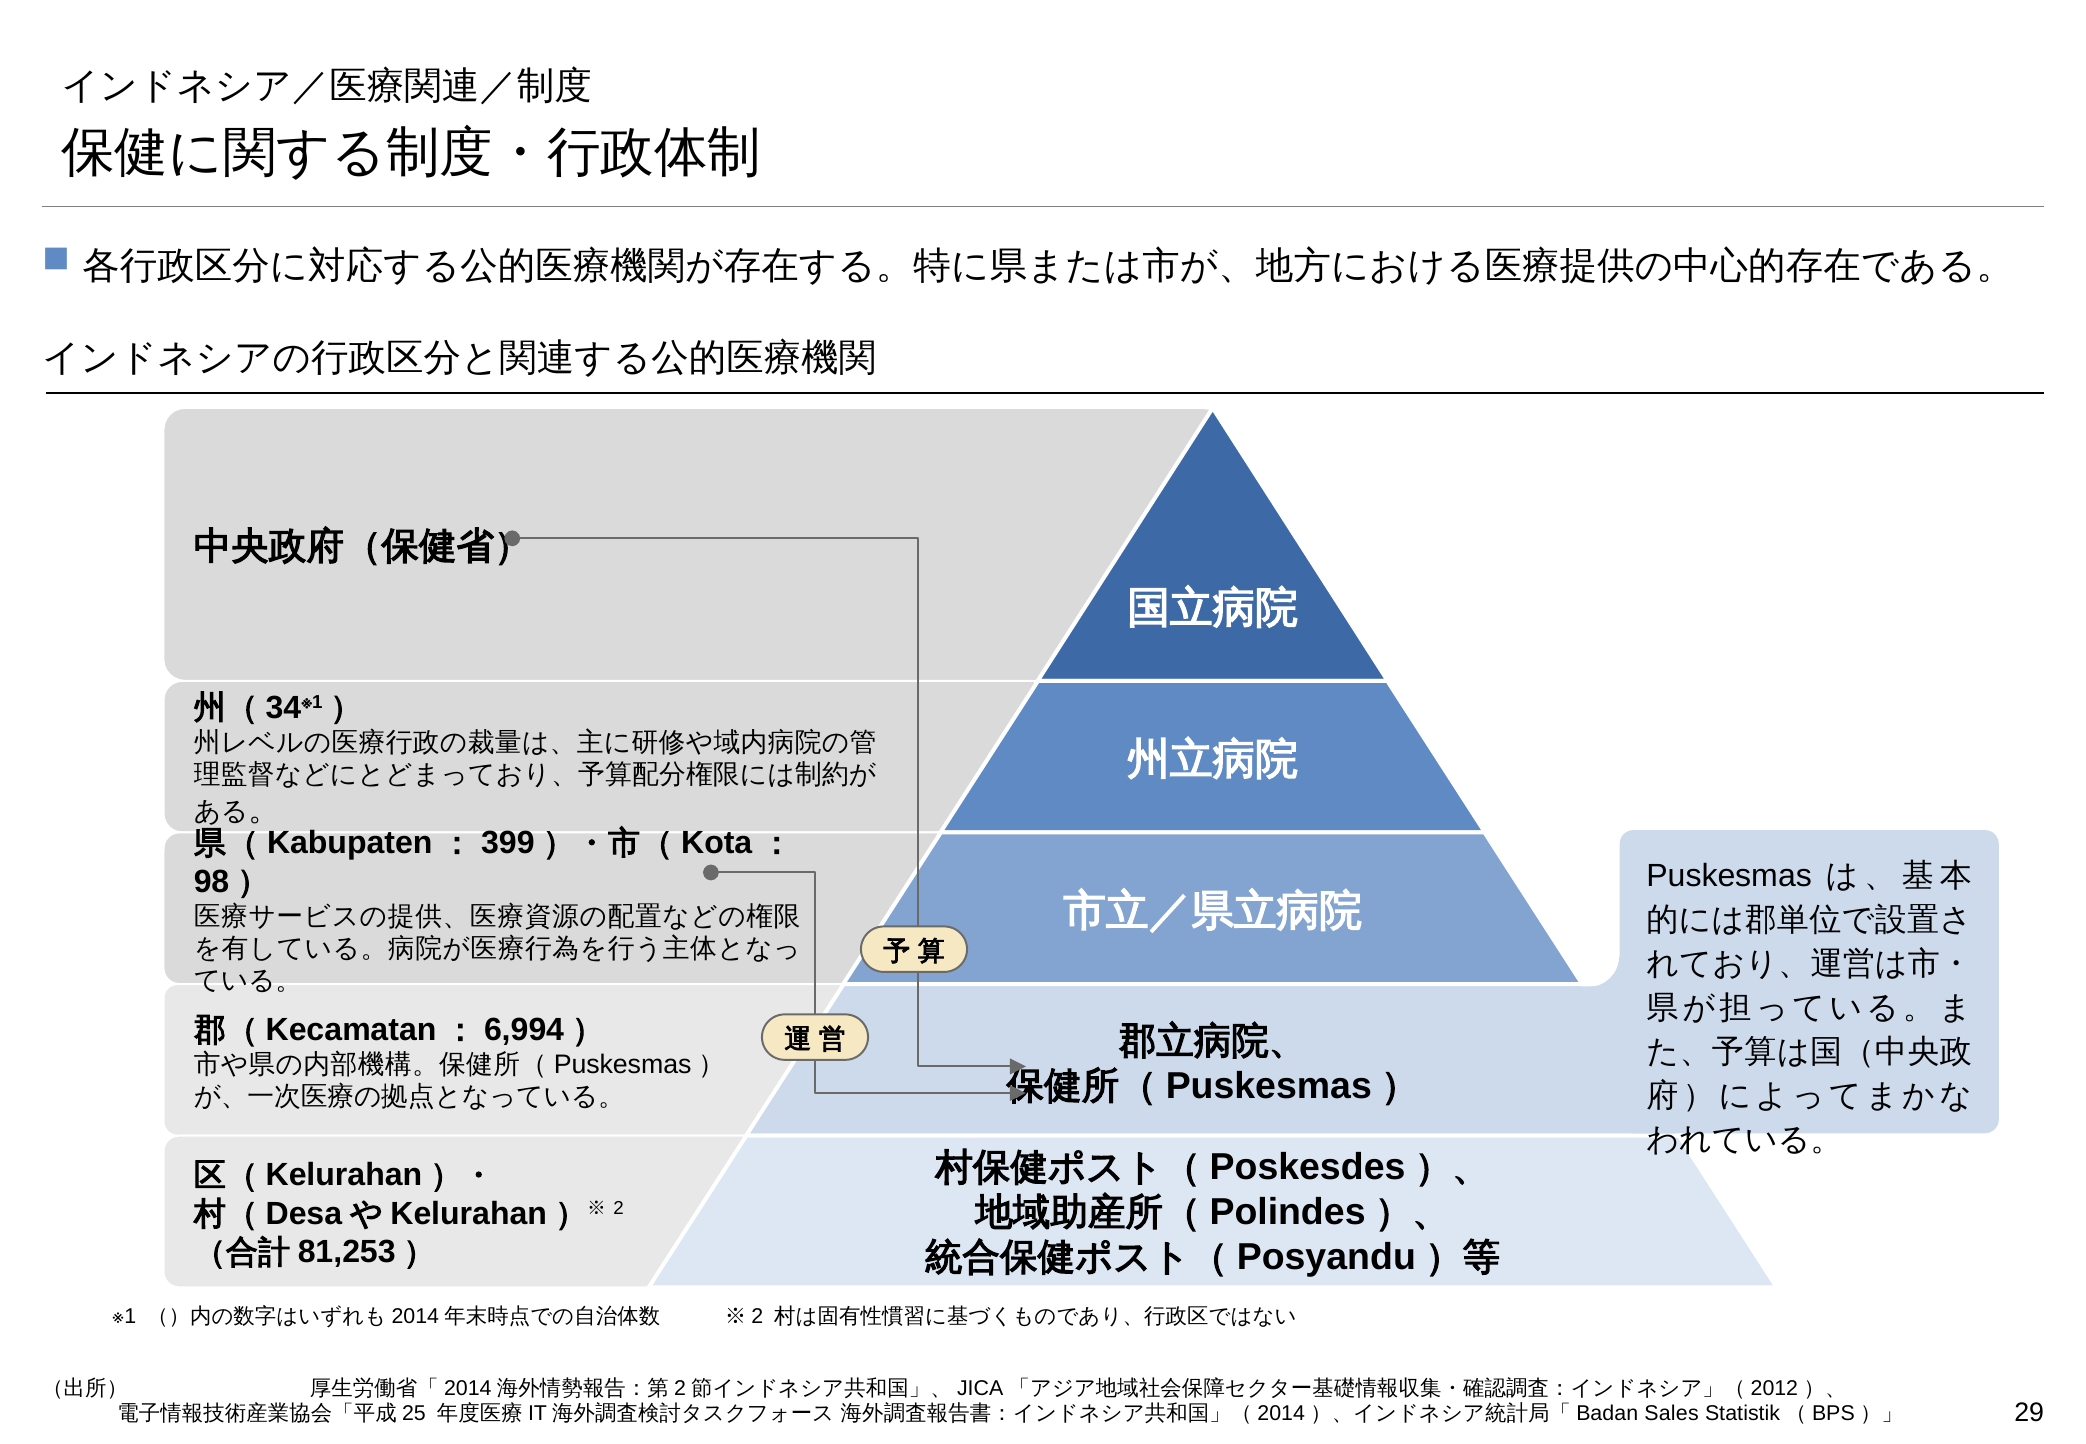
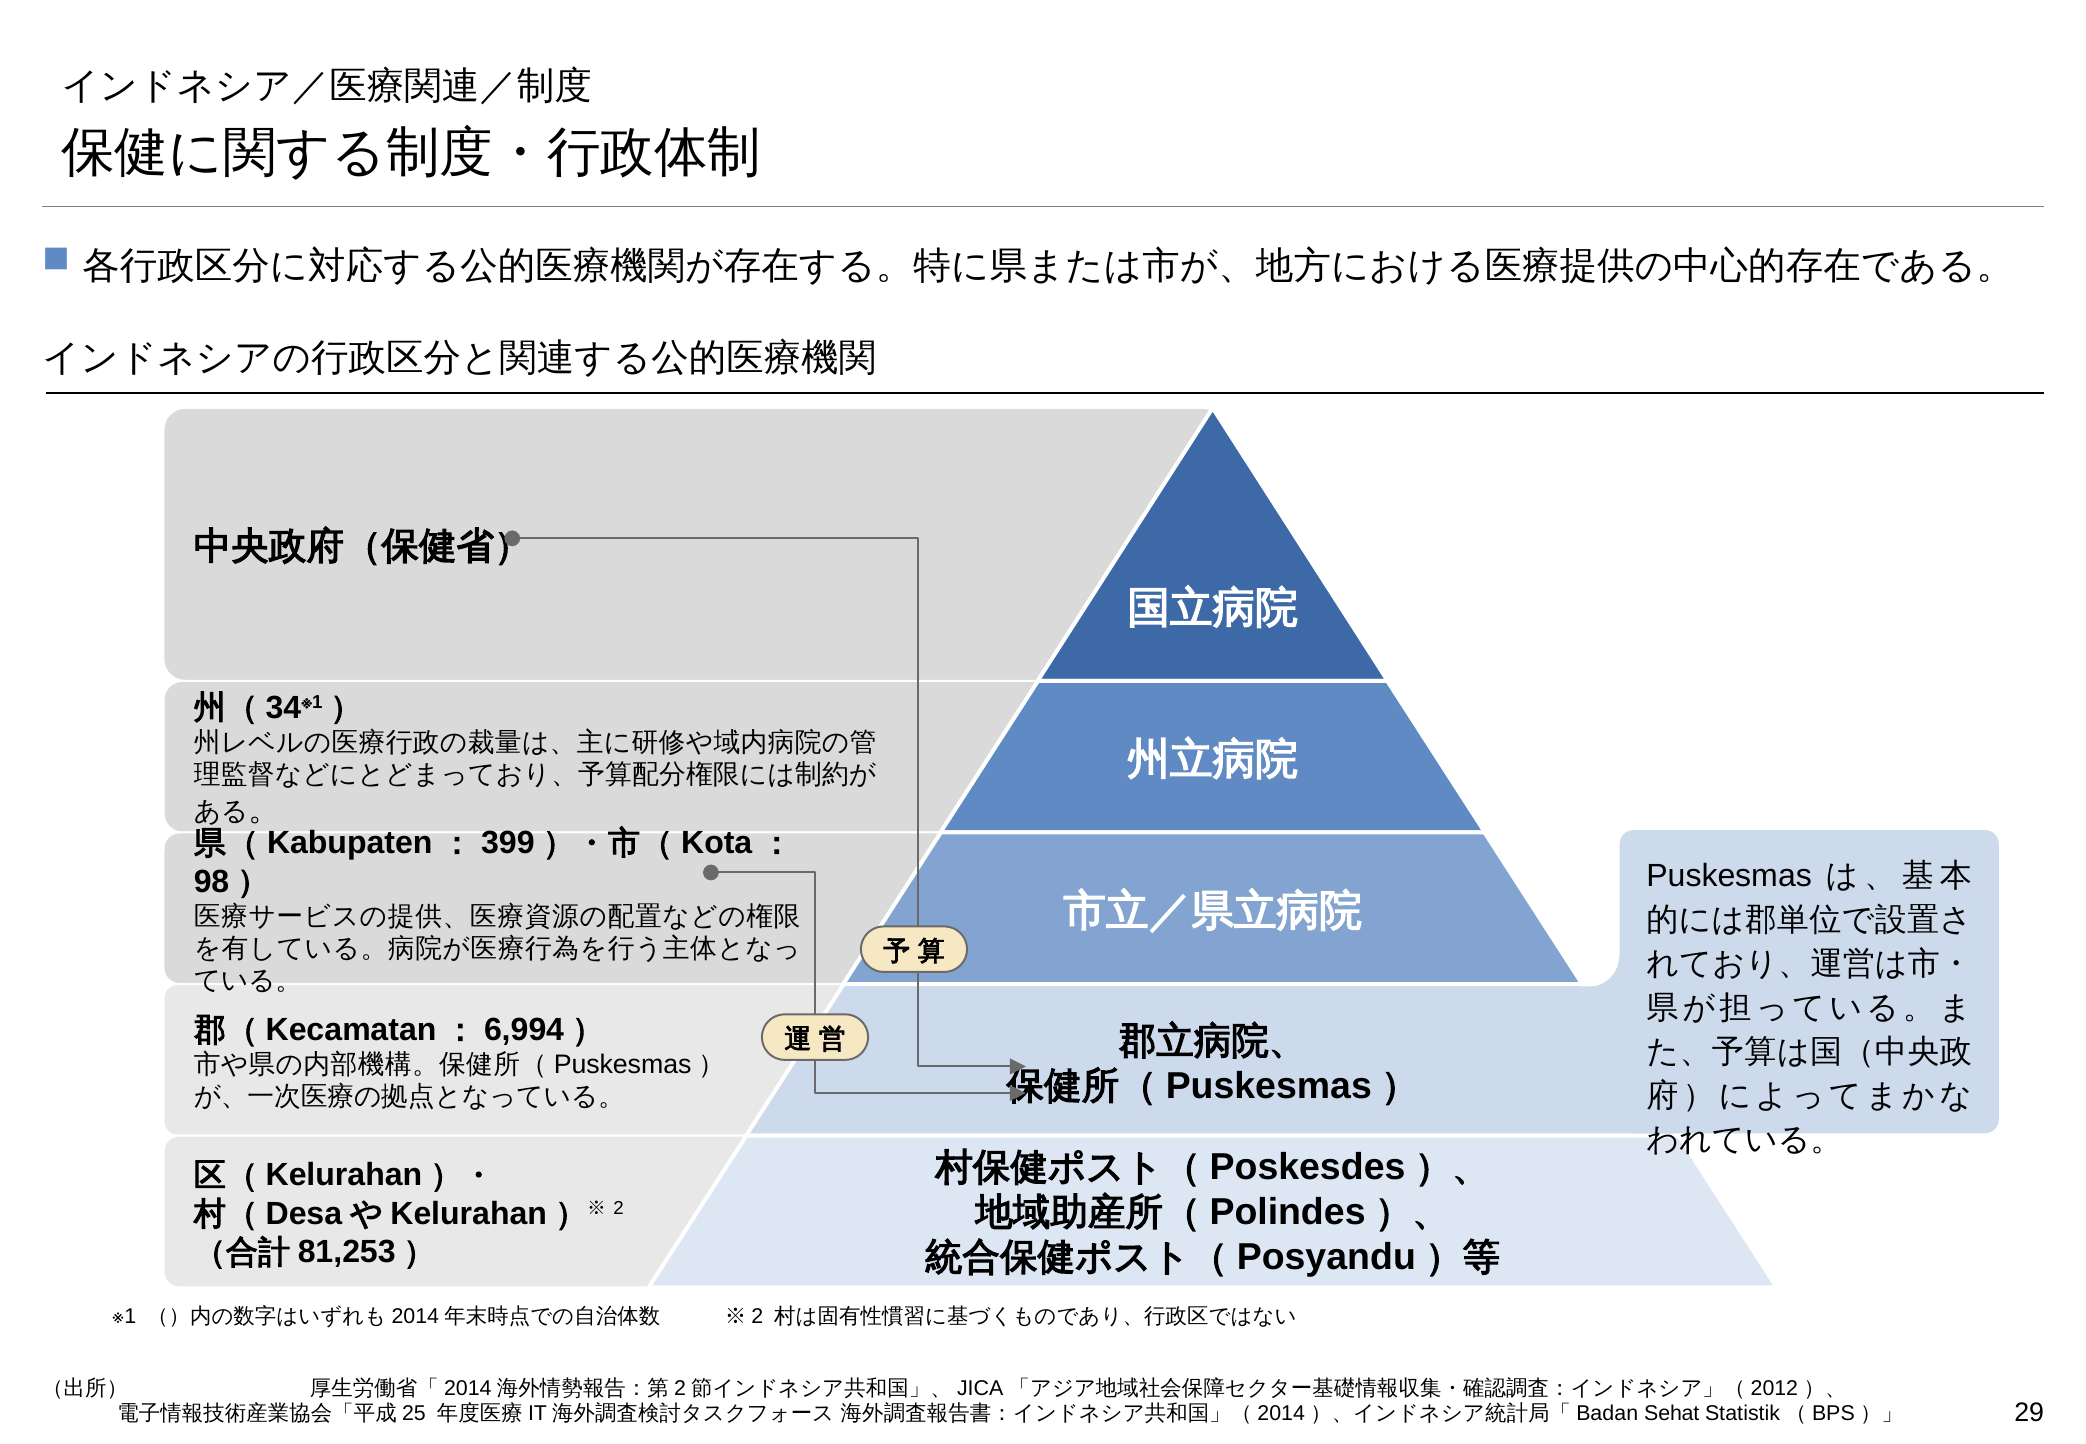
Sales: Sales -> Sehat
